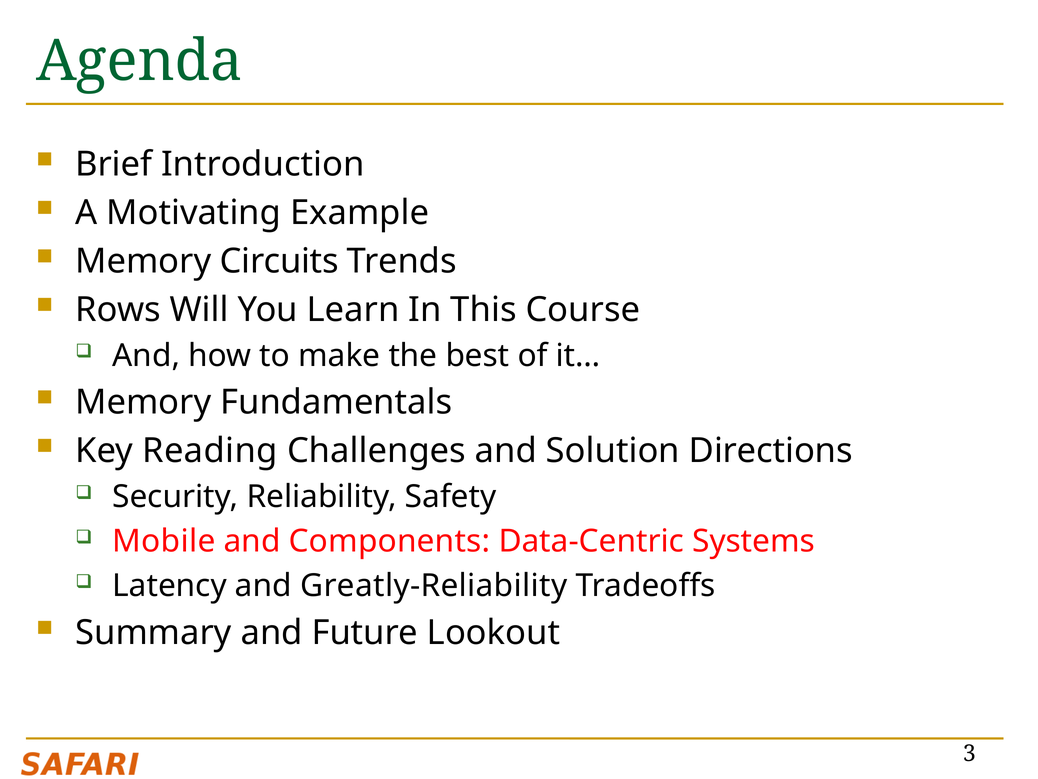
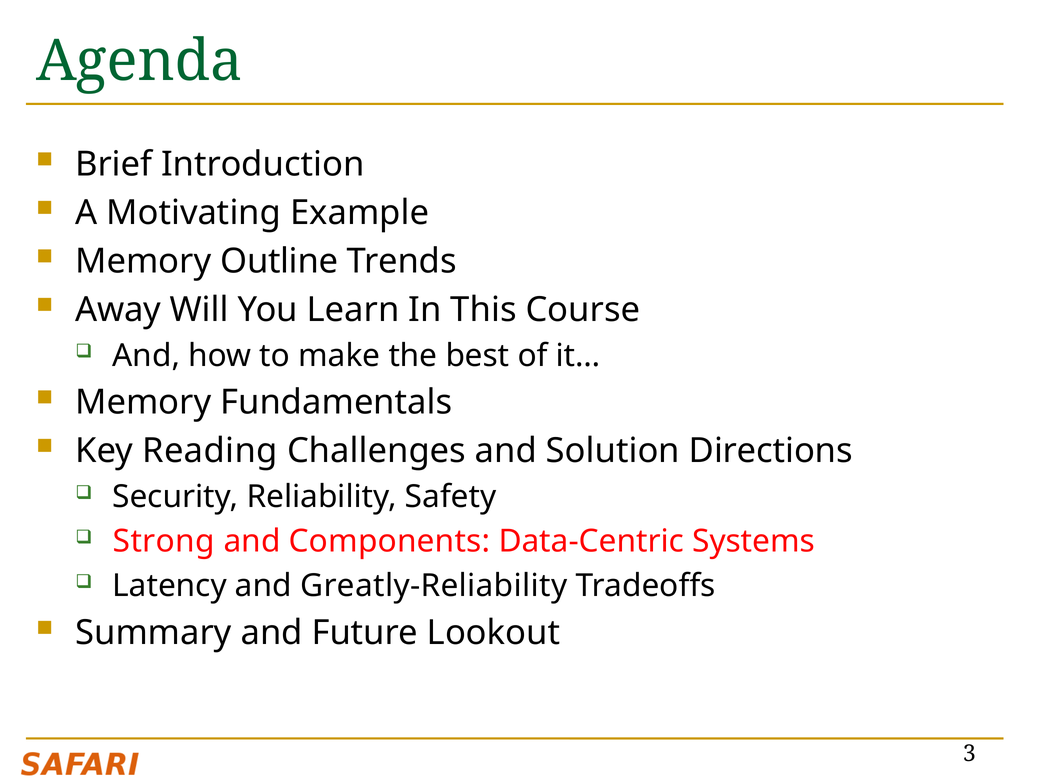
Circuits: Circuits -> Outline
Rows: Rows -> Away
Mobile: Mobile -> Strong
